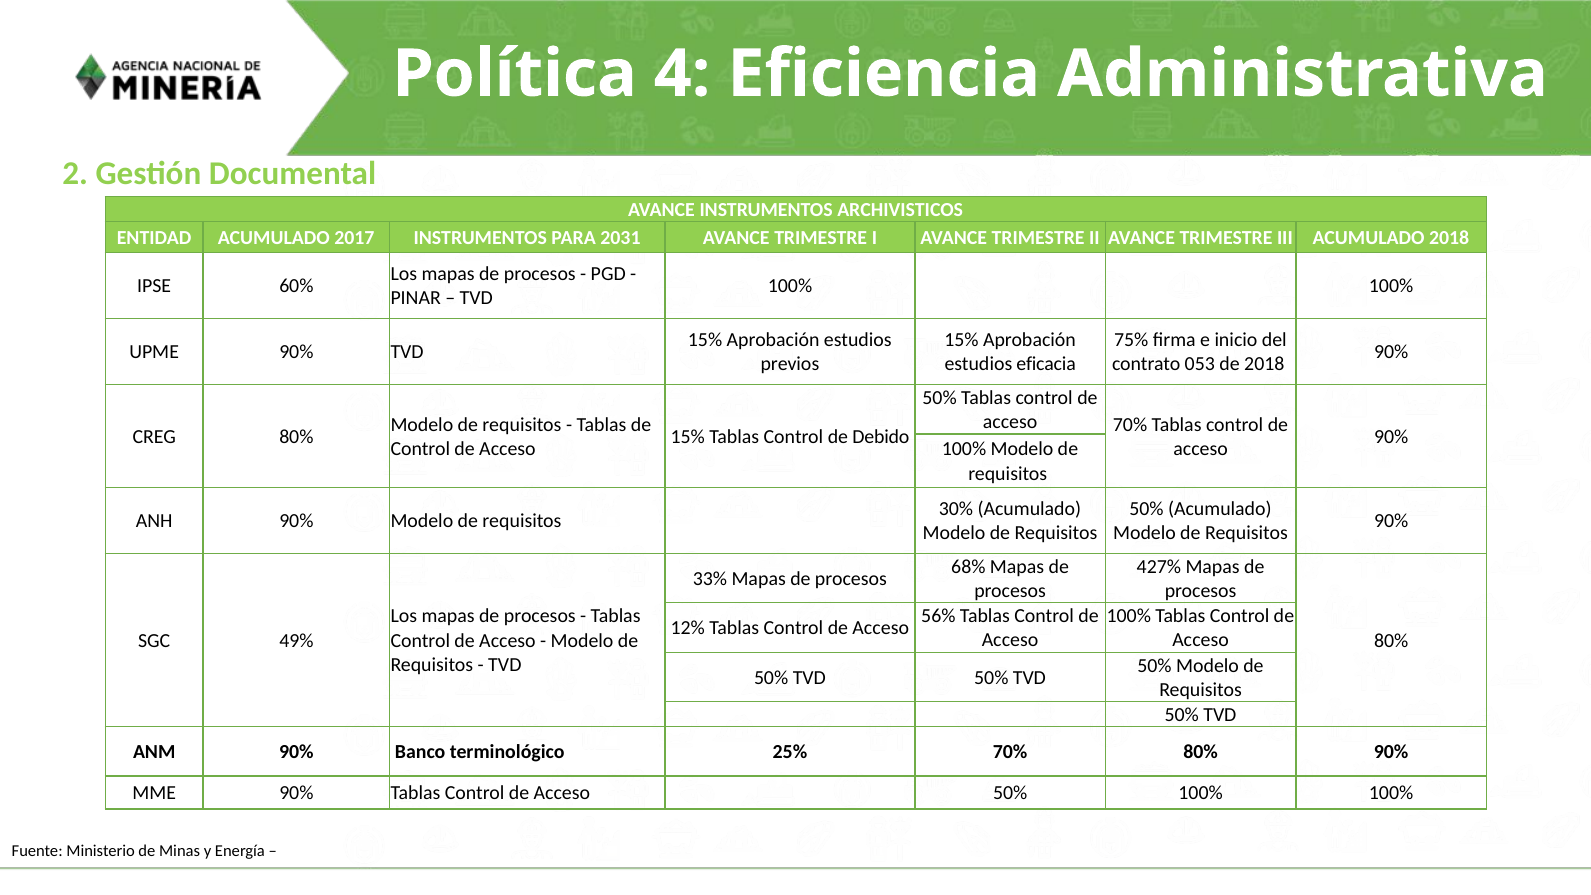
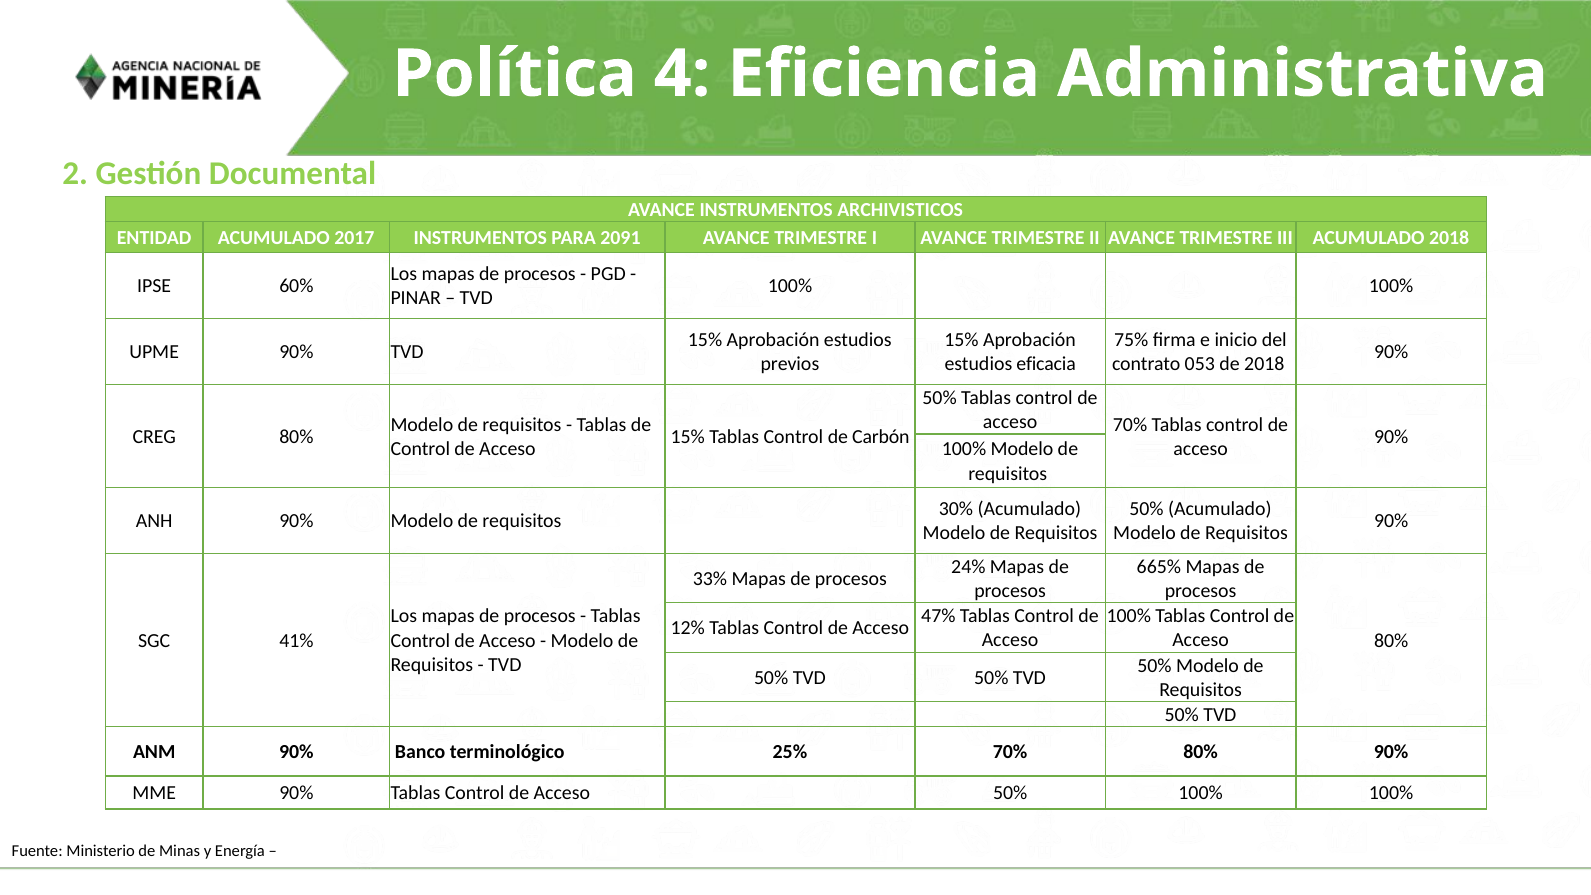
2031: 2031 -> 2091
Debido: Debido -> Carbón
68%: 68% -> 24%
427%: 427% -> 665%
56%: 56% -> 47%
49%: 49% -> 41%
